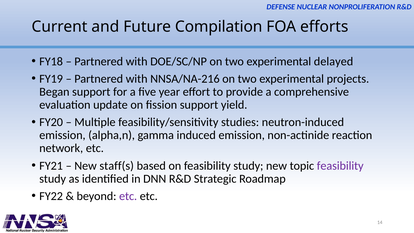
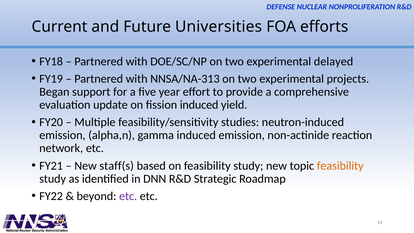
Compilation: Compilation -> Universities
NNSA/NA-216: NNSA/NA-216 -> NNSA/NA-313
fission support: support -> induced
feasibility at (340, 166) colour: purple -> orange
